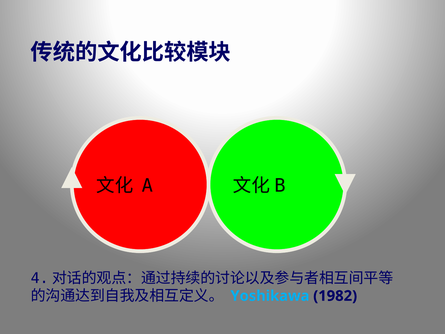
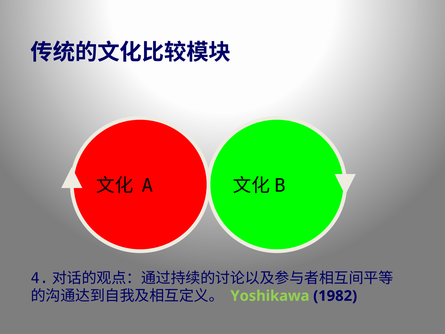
Yoshikawa colour: light blue -> light green
